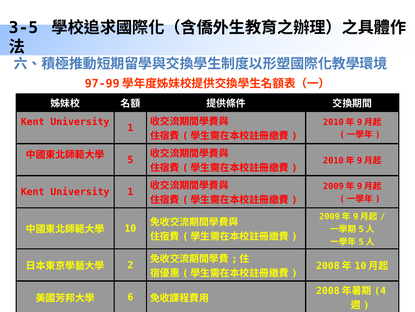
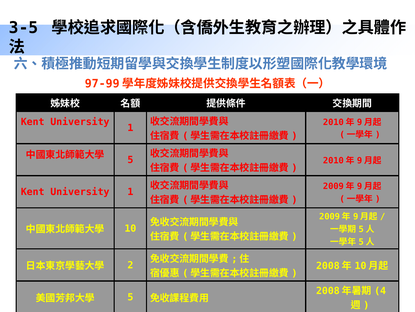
6 at (130, 297): 6 -> 5
